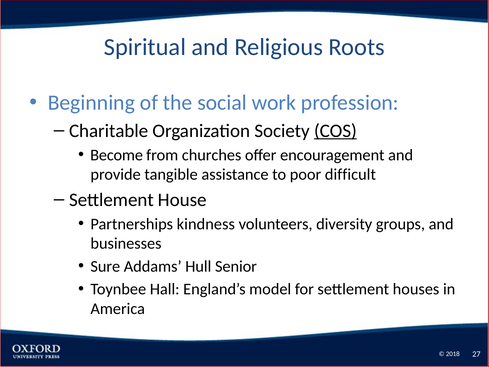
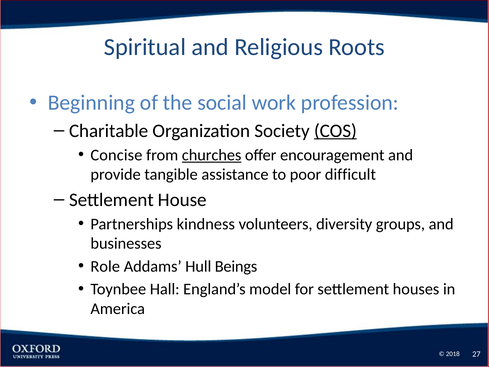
Become: Become -> Concise
churches underline: none -> present
Sure: Sure -> Role
Senior: Senior -> Beings
